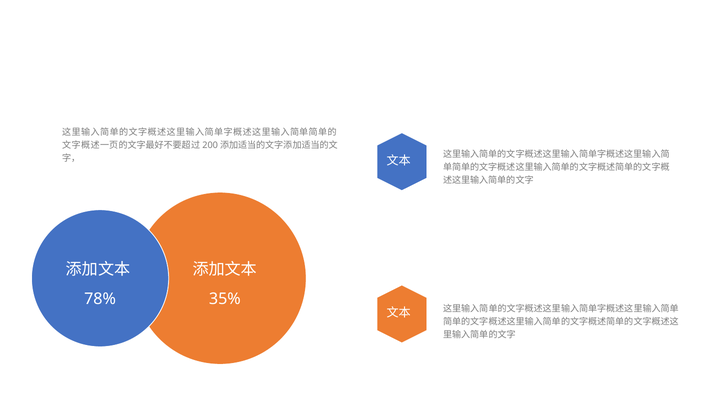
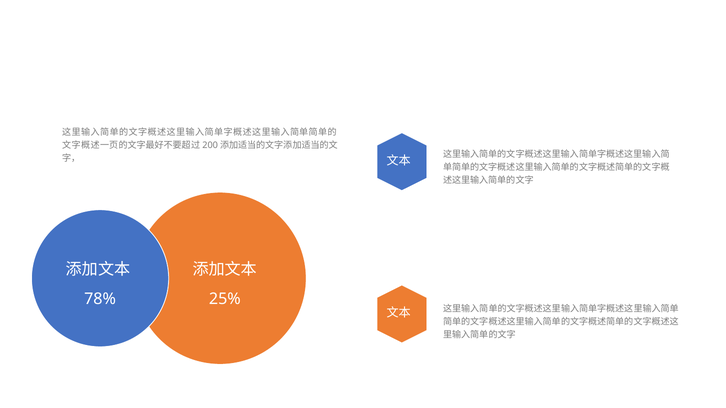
35%: 35% -> 25%
